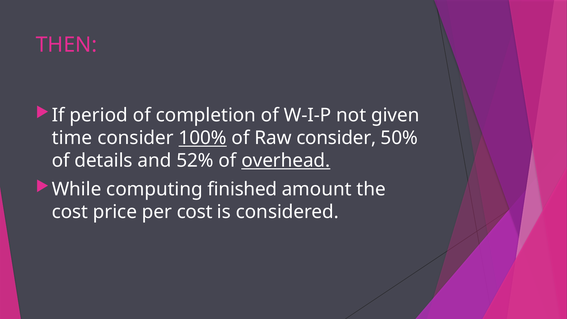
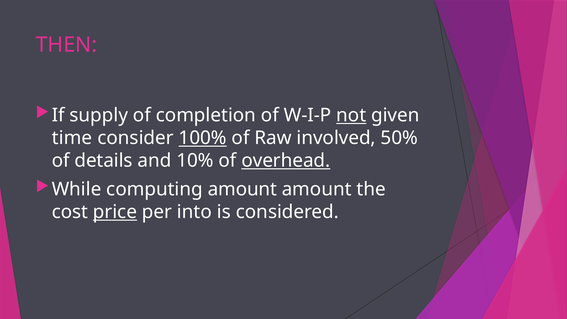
period: period -> supply
not underline: none -> present
Raw consider: consider -> involved
52%: 52% -> 10%
computing finished: finished -> amount
price underline: none -> present
per cost: cost -> into
